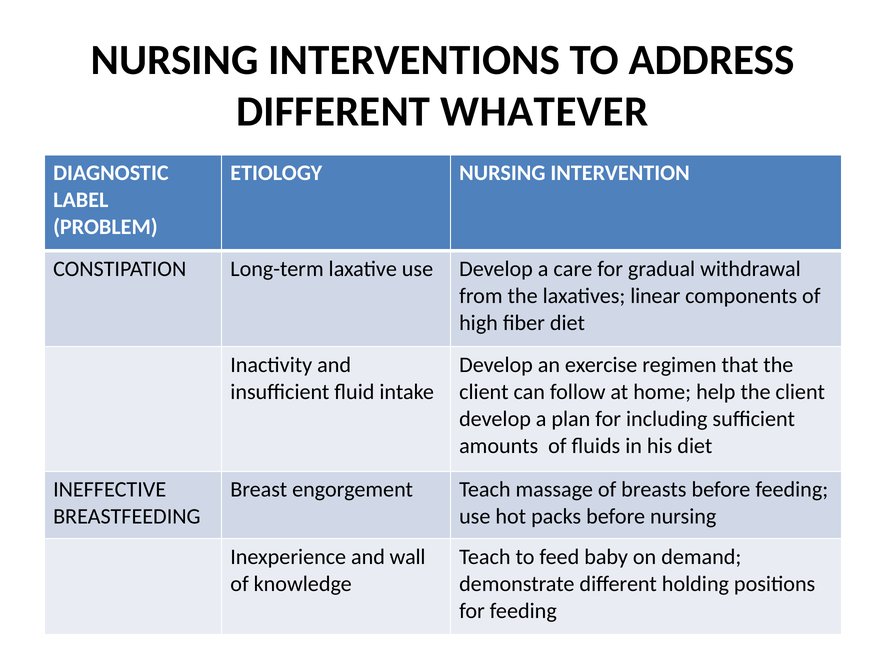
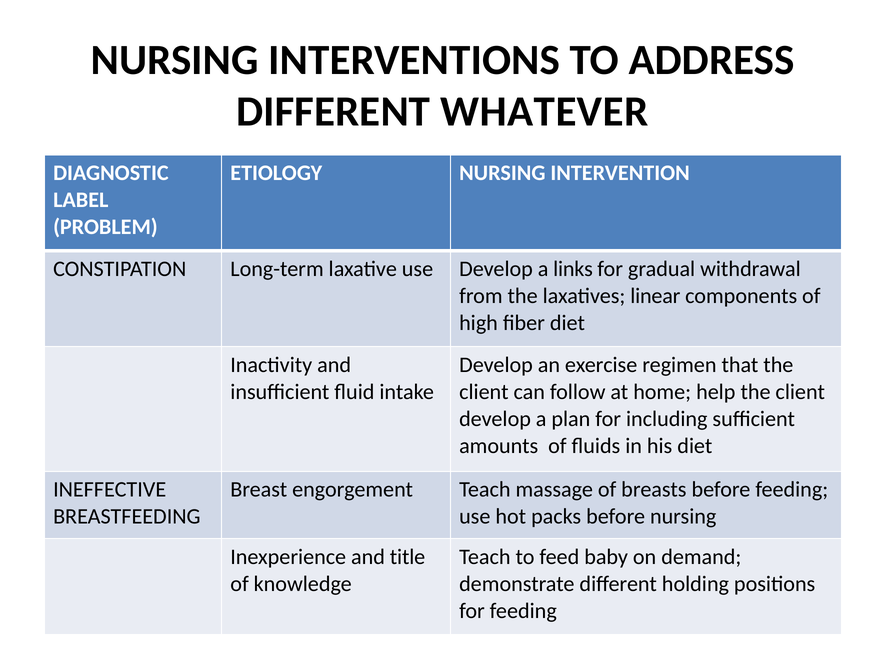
care: care -> links
wall: wall -> title
